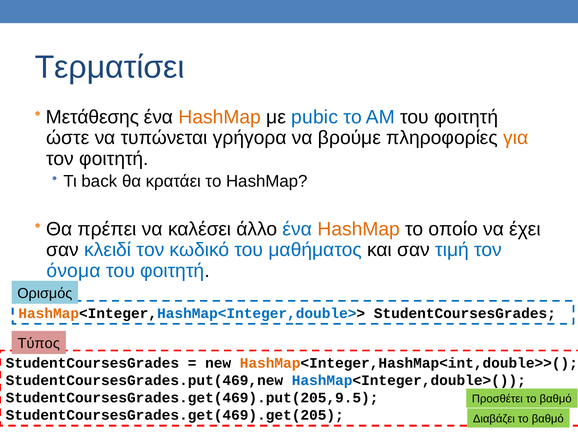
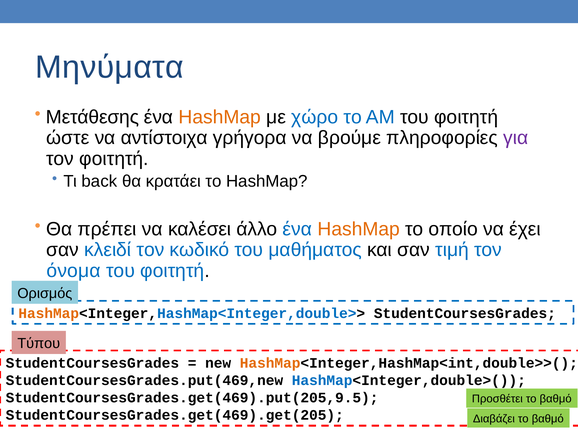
Τερματίσει: Τερματίσει -> Μηνύματα
pubic: pubic -> χώρο
τυπώνεται: τυπώνεται -> αντίστοιχα
για colour: orange -> purple
Τύπος: Τύπος -> Τύπου
